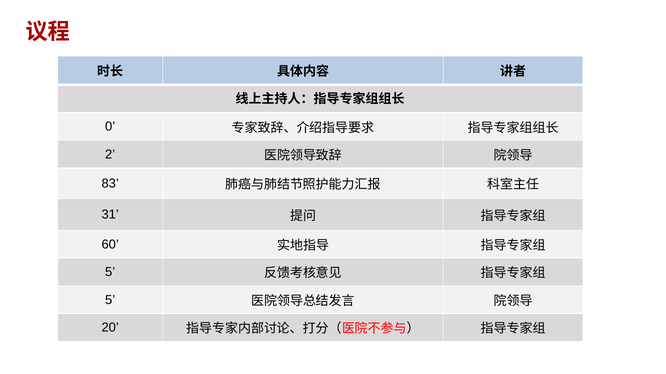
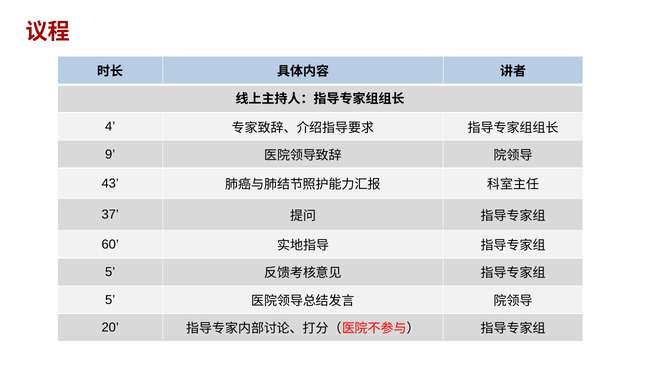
0: 0 -> 4
2: 2 -> 9
83: 83 -> 43
31: 31 -> 37
